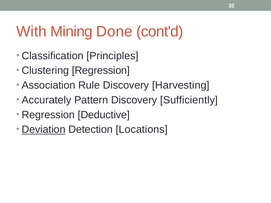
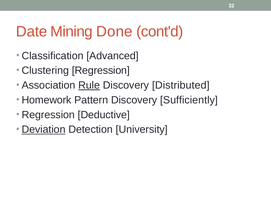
With: With -> Date
Principles: Principles -> Advanced
Rule underline: none -> present
Harvesting: Harvesting -> Distributed
Accurately: Accurately -> Homework
Locations: Locations -> University
